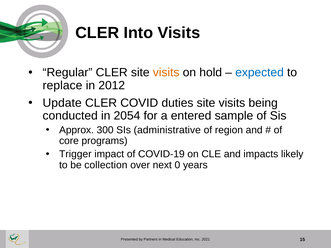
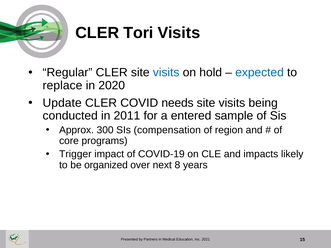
Into: Into -> Tori
visits at (166, 73) colour: orange -> blue
2012: 2012 -> 2020
duties: duties -> needs
2054: 2054 -> 2011
administrative: administrative -> compensation
collection: collection -> organized
0: 0 -> 8
